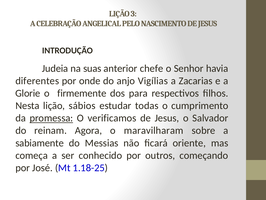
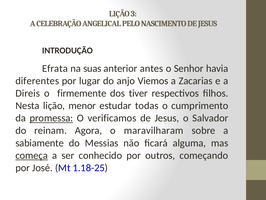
Judeia: Judeia -> Efrata
chefe: chefe -> antes
onde: onde -> lugar
Vigílias: Vigílias -> Viemos
Glorie: Glorie -> Direis
para: para -> tiver
sábios: sábios -> menor
oriente: oriente -> alguma
começa underline: none -> present
